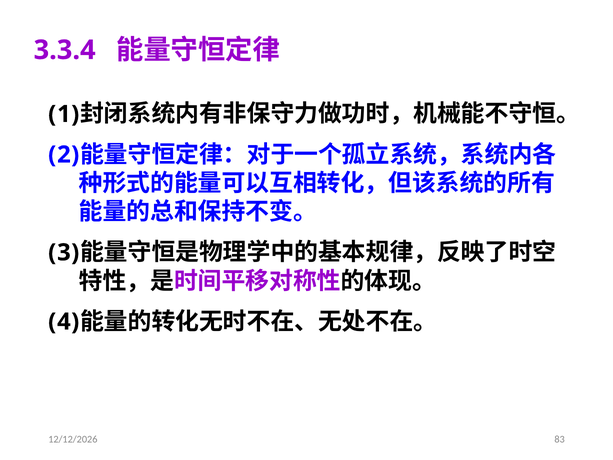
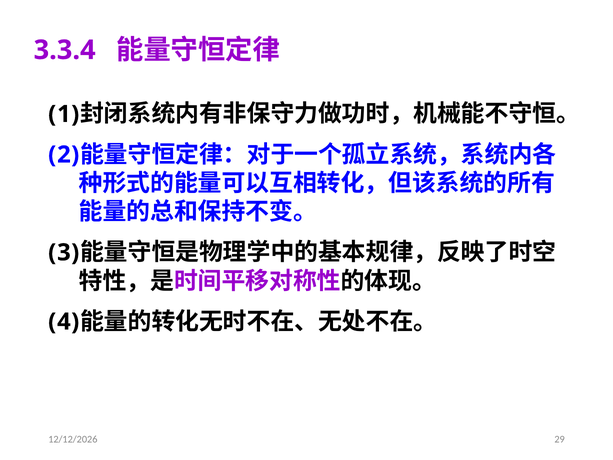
83: 83 -> 29
